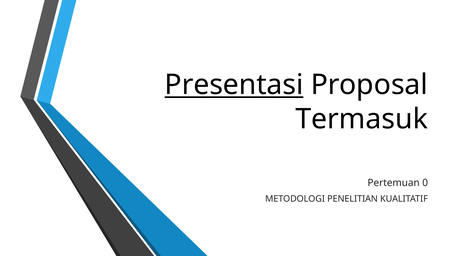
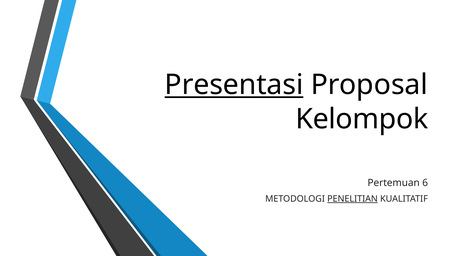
Termasuk: Termasuk -> Kelompok
0: 0 -> 6
PENELITIAN underline: none -> present
